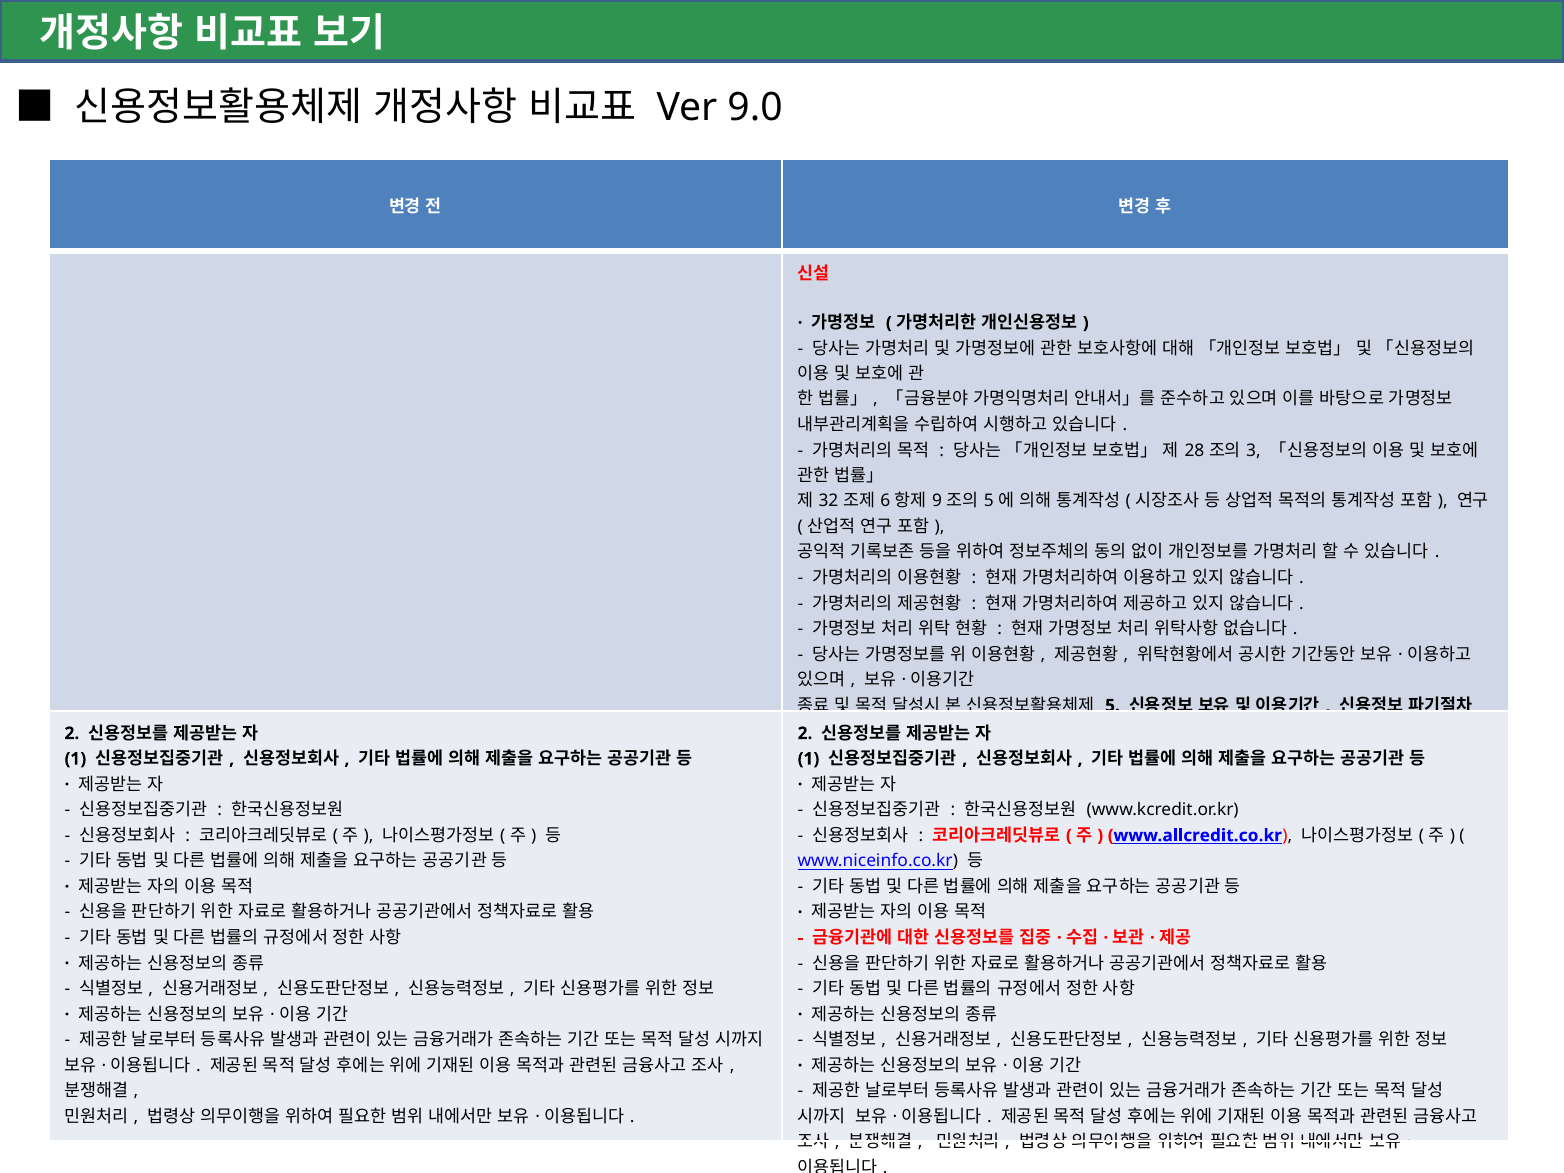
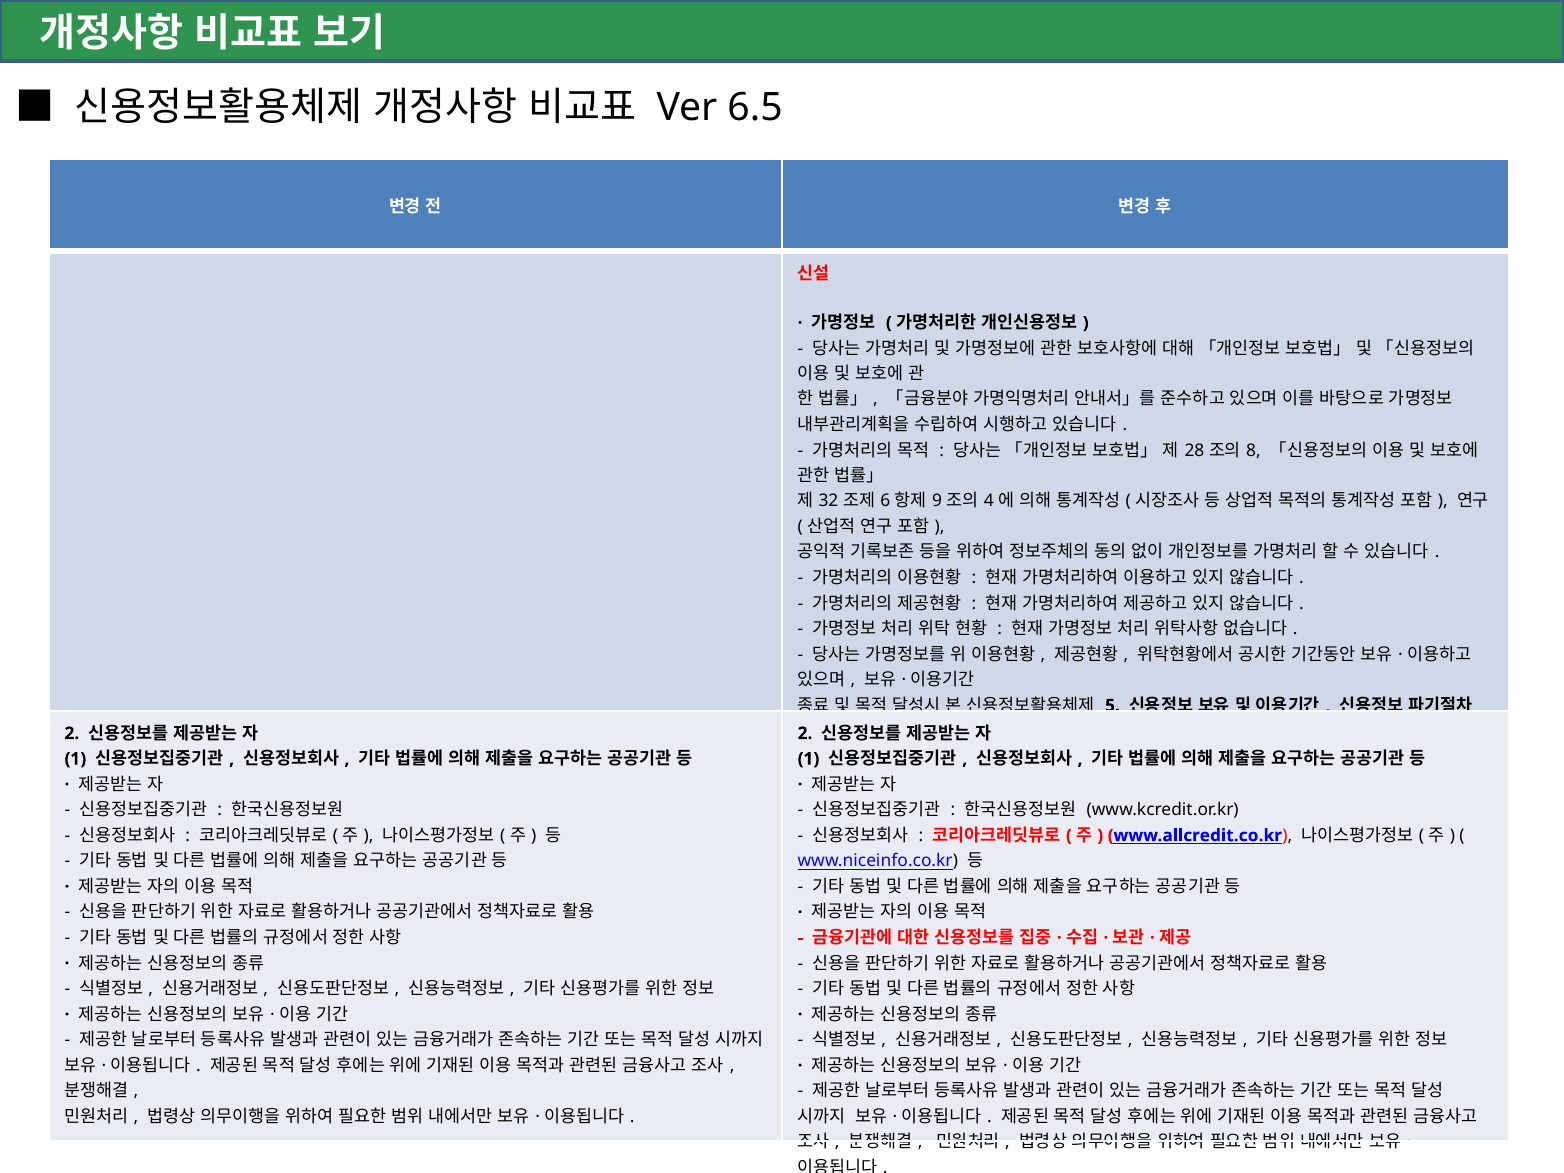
9.0: 9.0 -> 6.5
3: 3 -> 8
5 at (989, 501): 5 -> 4
